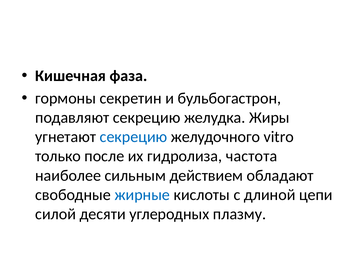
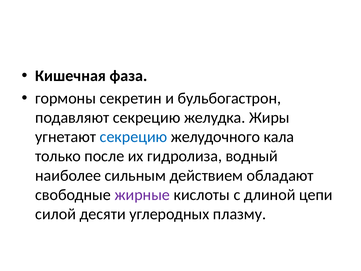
vitro: vitro -> кала
частота: частота -> водный
жирные colour: blue -> purple
